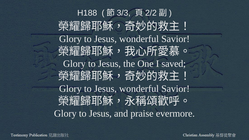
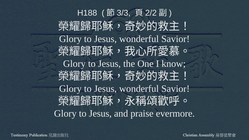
saved: saved -> know
